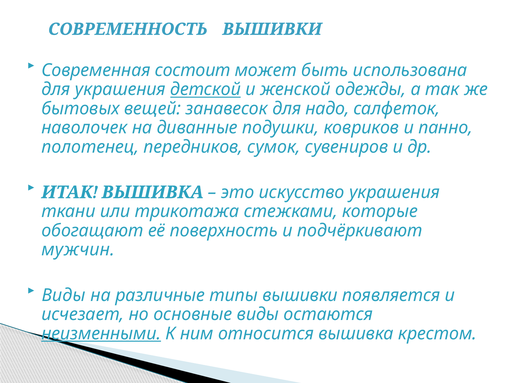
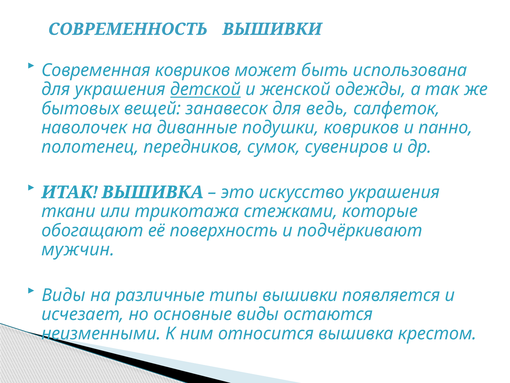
Современная состоит: состоит -> ковриков
надо: надо -> ведь
неизменными underline: present -> none
